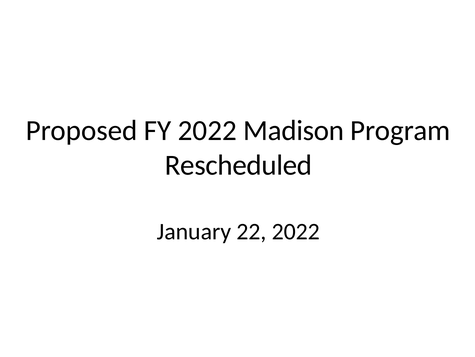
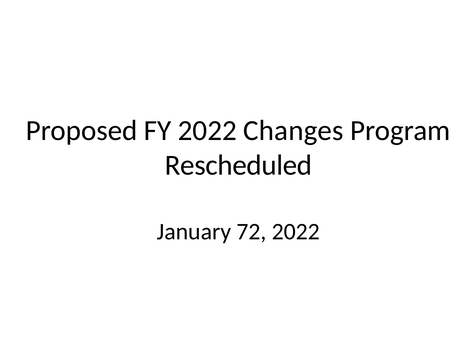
Madison: Madison -> Changes
22: 22 -> 72
